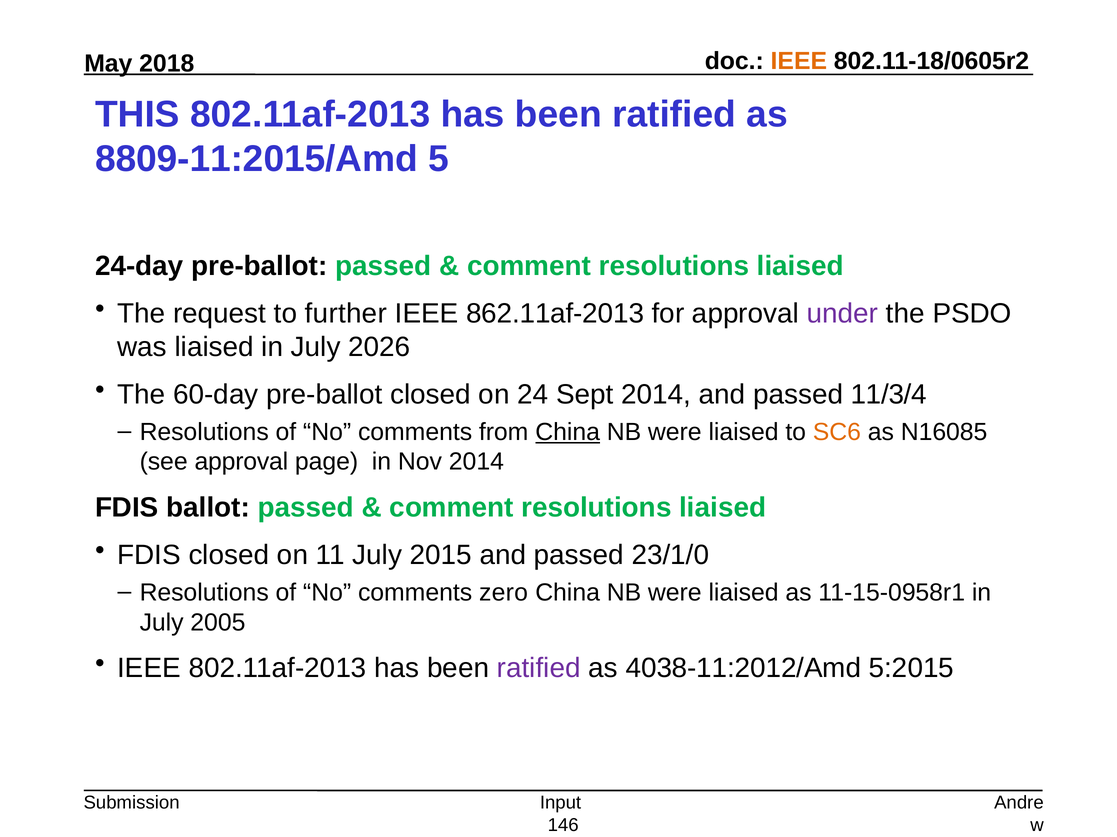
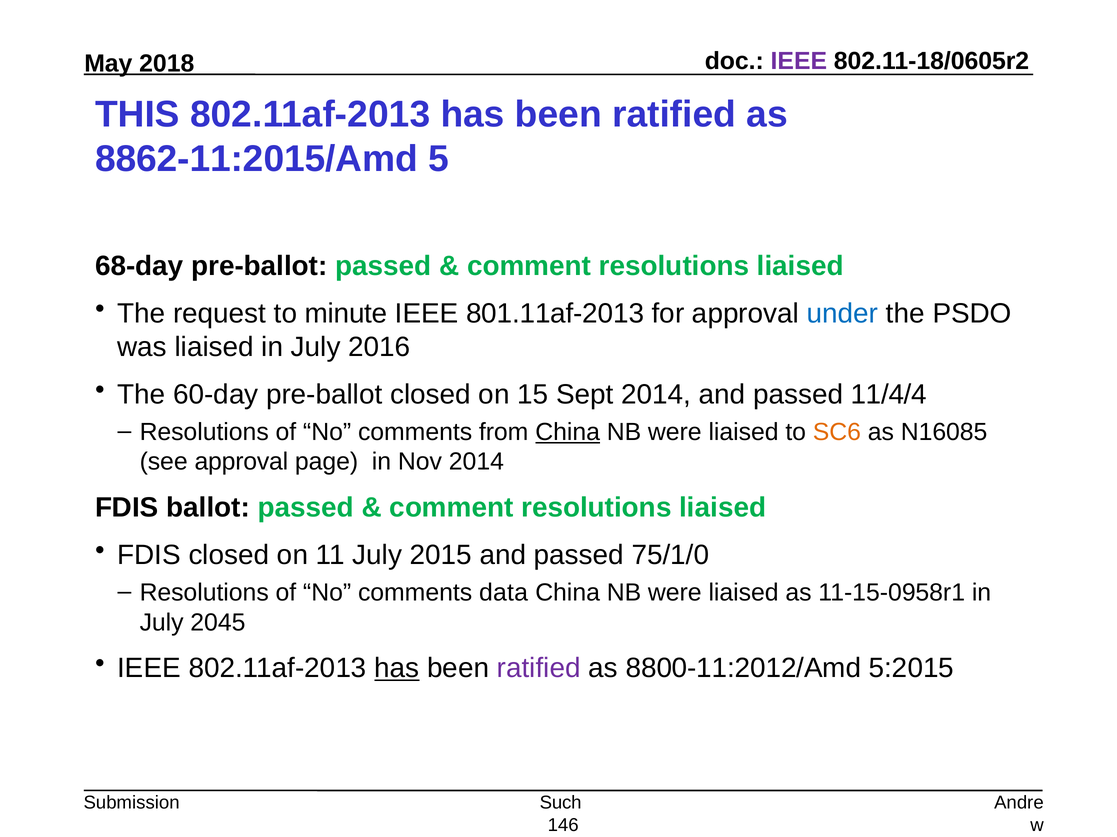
IEEE at (799, 61) colour: orange -> purple
8809-11:2015/Amd: 8809-11:2015/Amd -> 8862-11:2015/Amd
24-day: 24-day -> 68-day
further: further -> minute
862.11af-2013: 862.11af-2013 -> 801.11af-2013
under colour: purple -> blue
2026: 2026 -> 2016
24: 24 -> 15
11/3/4: 11/3/4 -> 11/4/4
23/1/0: 23/1/0 -> 75/1/0
zero: zero -> data
2005: 2005 -> 2045
has at (397, 669) underline: none -> present
4038-11:2012/Amd: 4038-11:2012/Amd -> 8800-11:2012/Amd
Input: Input -> Such
